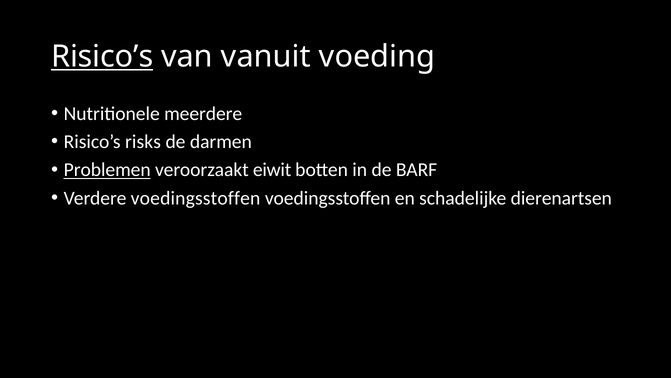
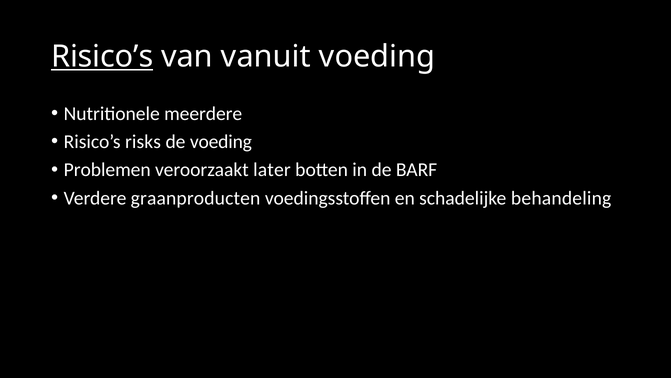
de darmen: darmen -> voeding
Problemen underline: present -> none
eiwit: eiwit -> later
Verdere voedingsstoffen: voedingsstoffen -> graanproducten
dierenartsen: dierenartsen -> behandeling
